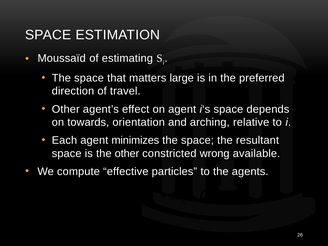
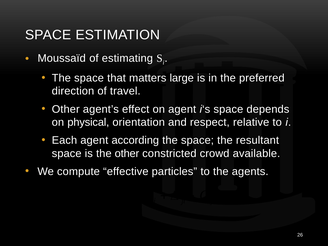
towards: towards -> physical
arching: arching -> respect
minimizes: minimizes -> according
wrong: wrong -> crowd
